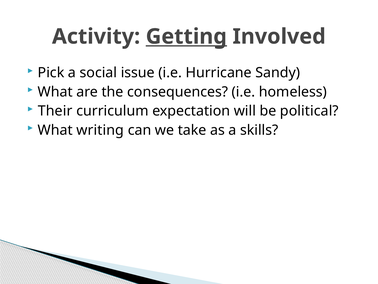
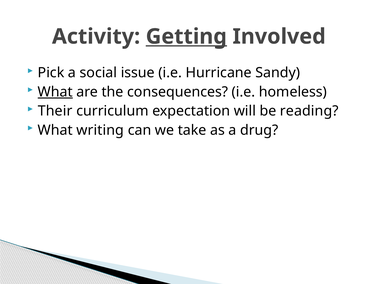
What at (55, 92) underline: none -> present
political: political -> reading
skills: skills -> drug
